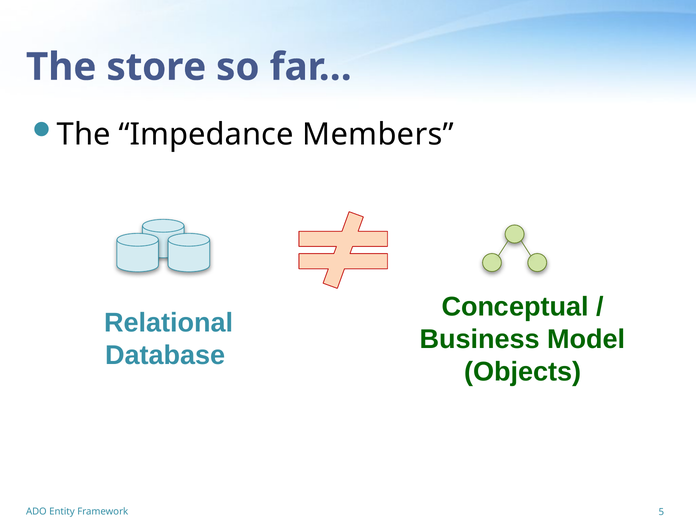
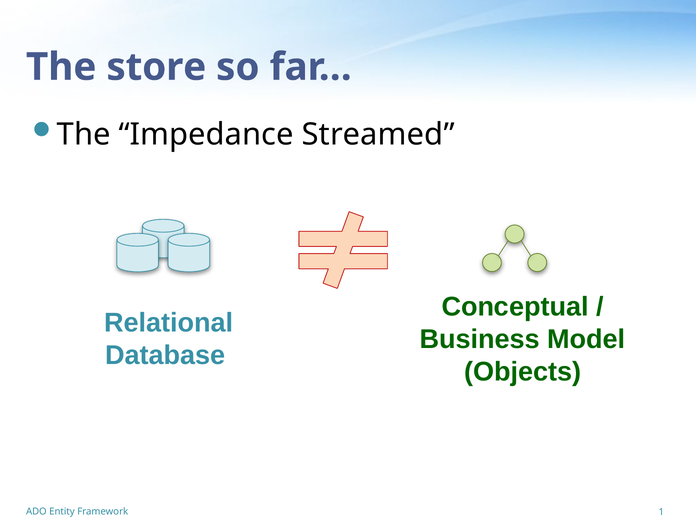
Members: Members -> Streamed
5: 5 -> 1
